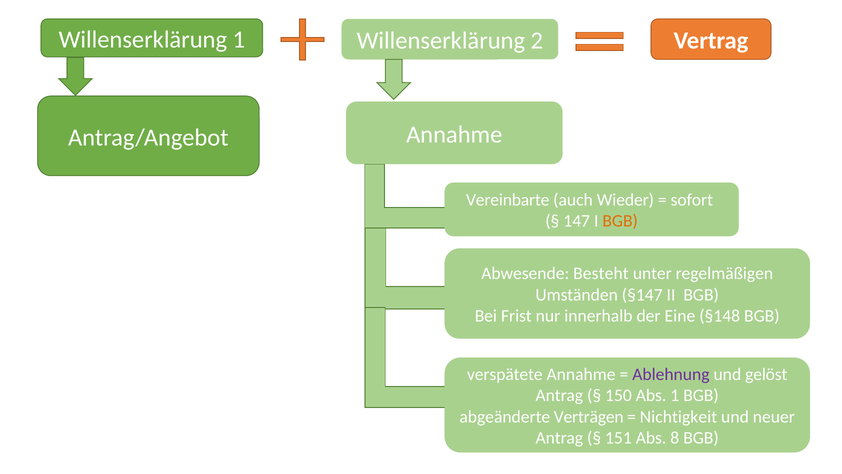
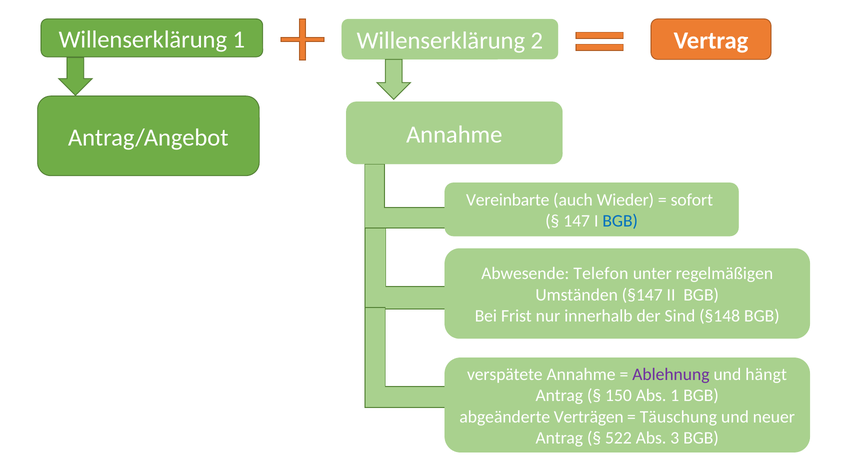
BGB at (620, 221) colour: orange -> blue
Besteht: Besteht -> Telefon
Eine: Eine -> Sind
gelöst: gelöst -> hängt
Nichtigkeit: Nichtigkeit -> Täuschung
151: 151 -> 522
8: 8 -> 3
